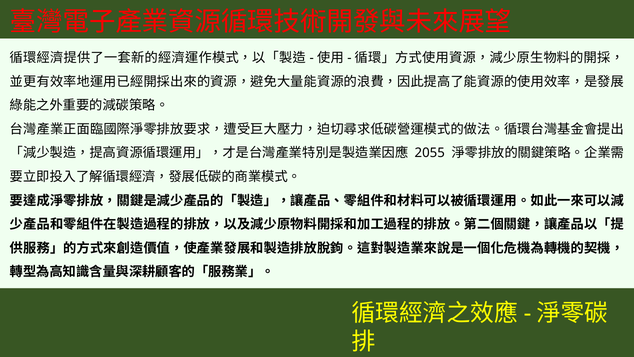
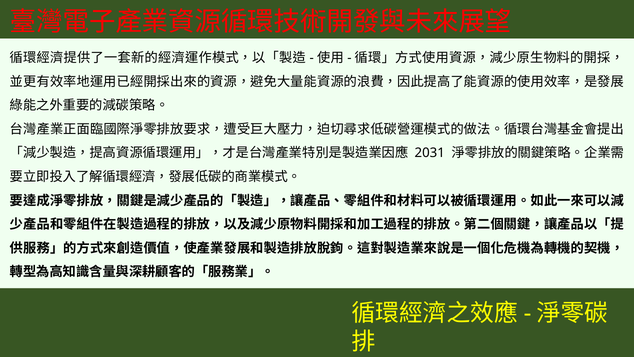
2055: 2055 -> 2031
